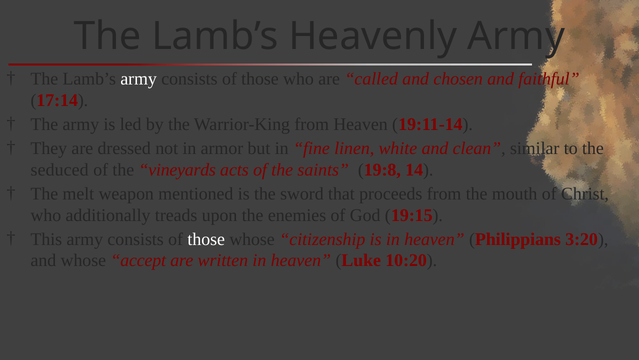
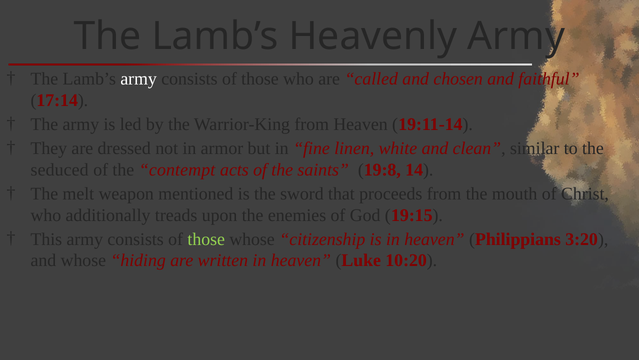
vineyards: vineyards -> contempt
those at (206, 239) colour: white -> light green
accept: accept -> hiding
